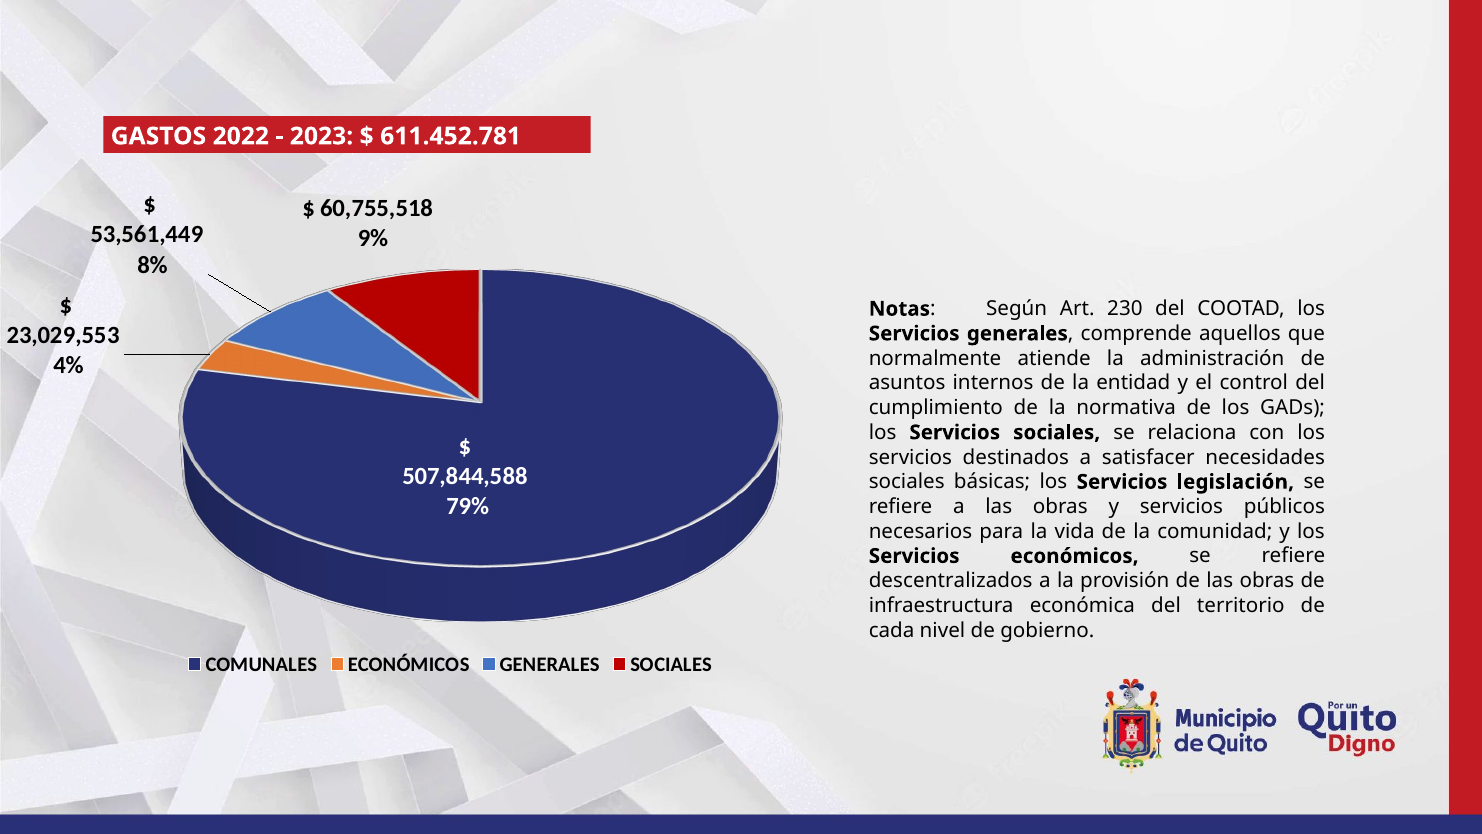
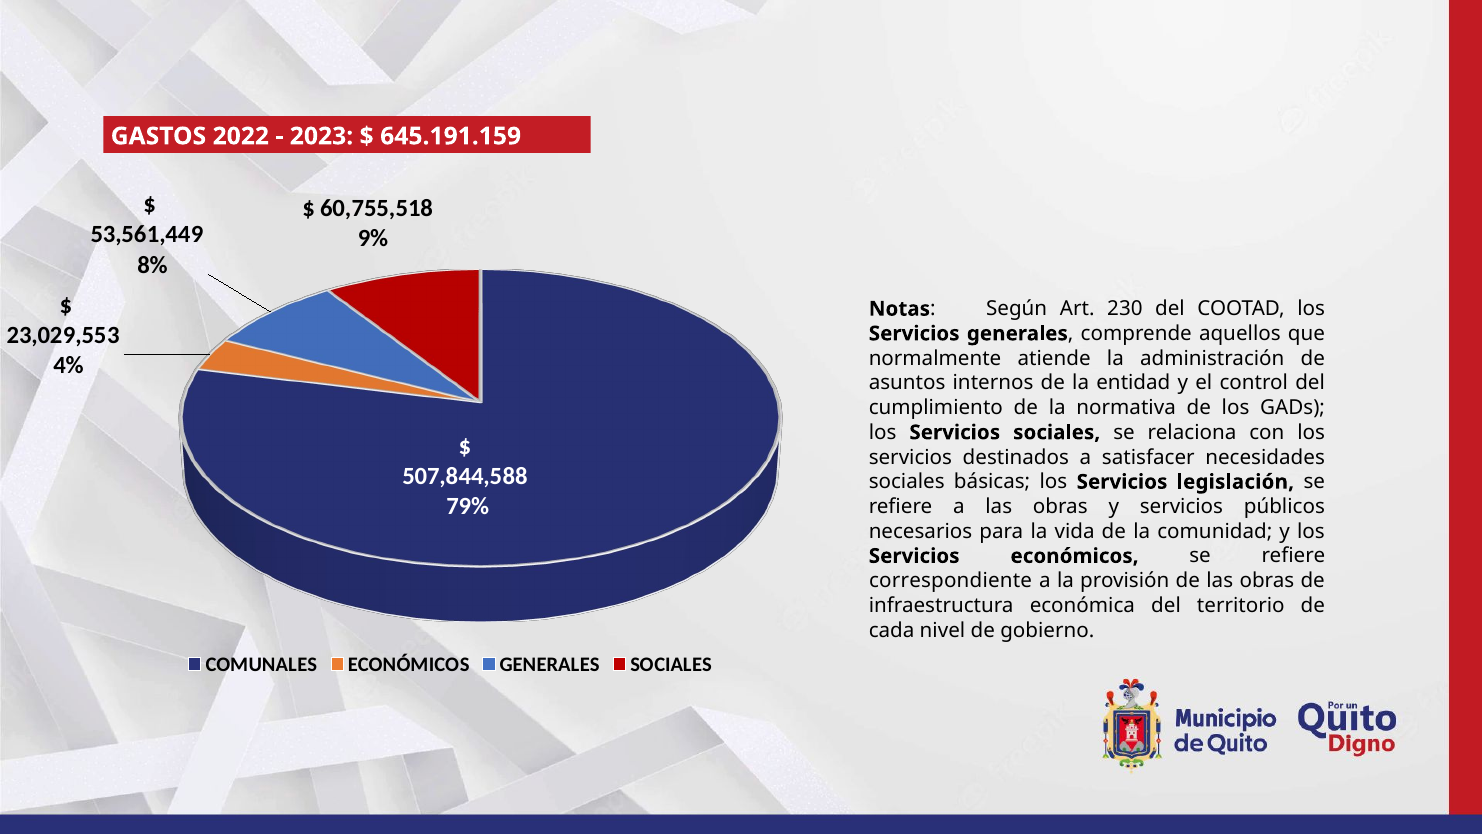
611.452.781: 611.452.781 -> 645.191.159
descentralizados: descentralizados -> correspondiente
